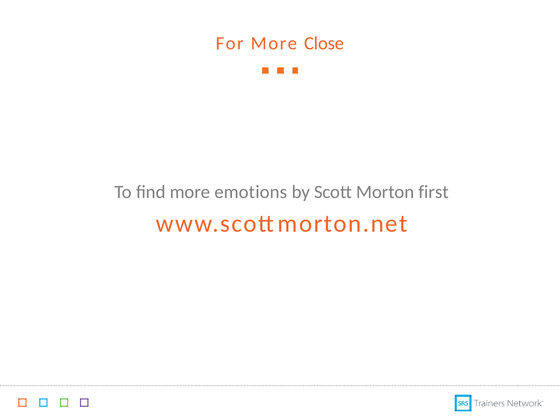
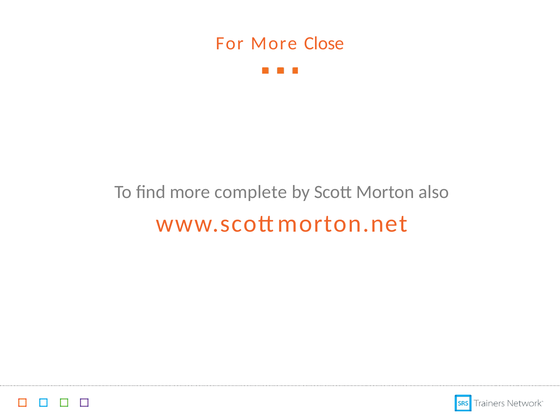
emotions: emotions -> complete
first: first -> also
